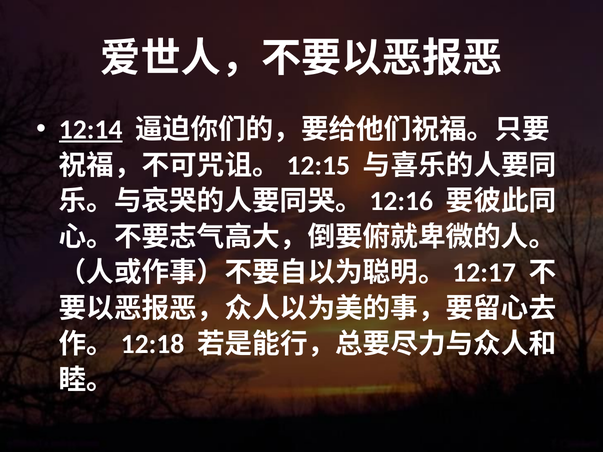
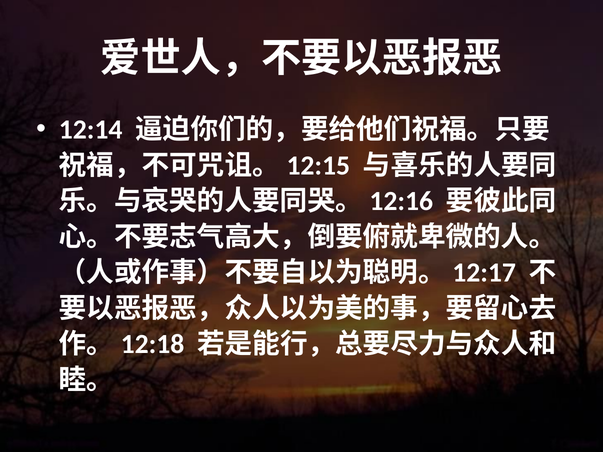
12:14 underline: present -> none
